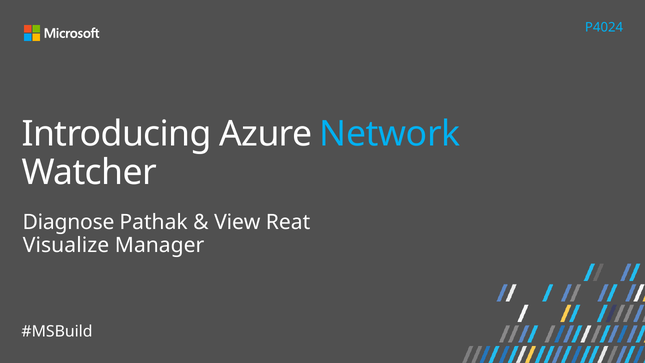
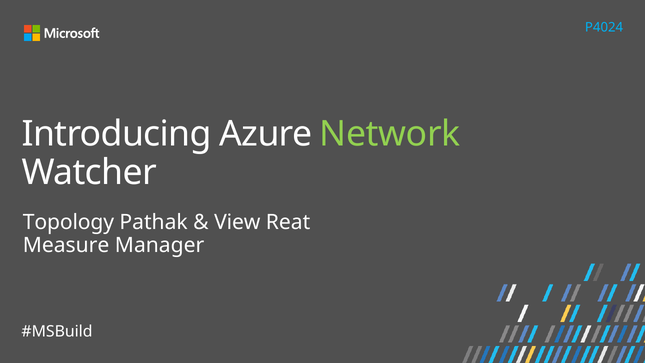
Network colour: light blue -> light green
Diagnose: Diagnose -> Topology
Visualize: Visualize -> Measure
